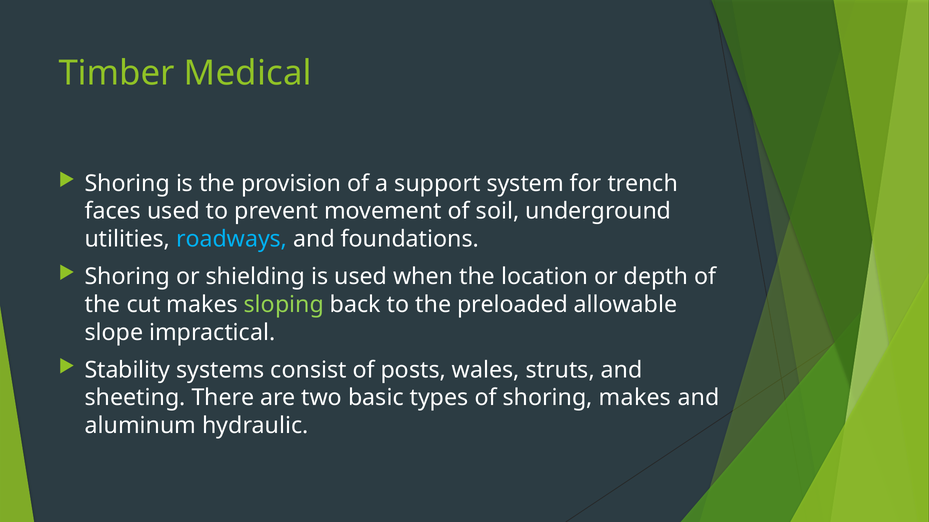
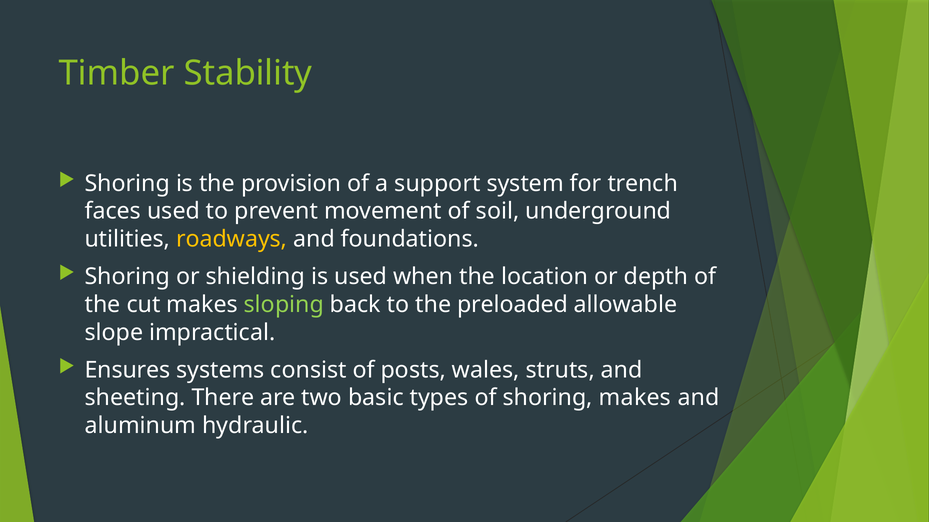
Medical: Medical -> Stability
roadways colour: light blue -> yellow
Stability: Stability -> Ensures
